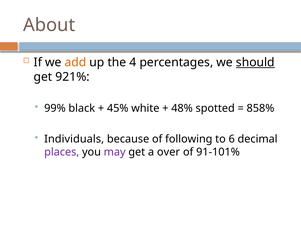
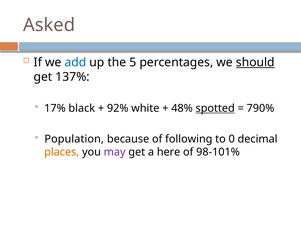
About: About -> Asked
add colour: orange -> blue
4: 4 -> 5
921%: 921% -> 137%
99%: 99% -> 17%
45%: 45% -> 92%
spotted underline: none -> present
858%: 858% -> 790%
Individuals: Individuals -> Population
6: 6 -> 0
places colour: purple -> orange
over: over -> here
91-101%: 91-101% -> 98-101%
